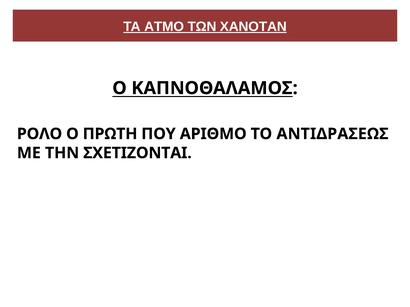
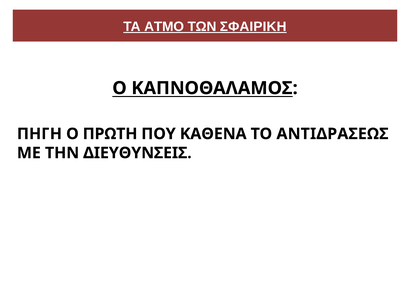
ΧΑΝΟΤΑΝ: ΧΑΝΟΤΑΝ -> ΣΦΑΙΡΙΚΗ
ΡΟΛΟ: ΡΟΛΟ -> ΠΗΓΗ
ΑΡΙΘΜΟ: ΑΡΙΘΜΟ -> ΚΑΘΕΝΑ
ΣΧΕΤΙΖΟΝΤΑΙ: ΣΧΕΤΙΖΟΝΤΑΙ -> ΔΙΕΥΘΥΝΣΕΙΣ
